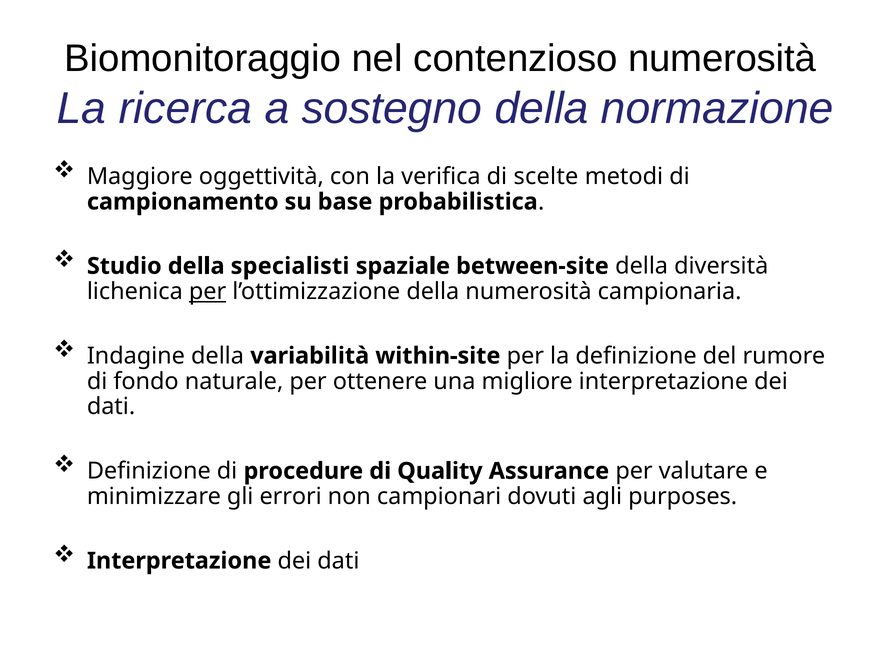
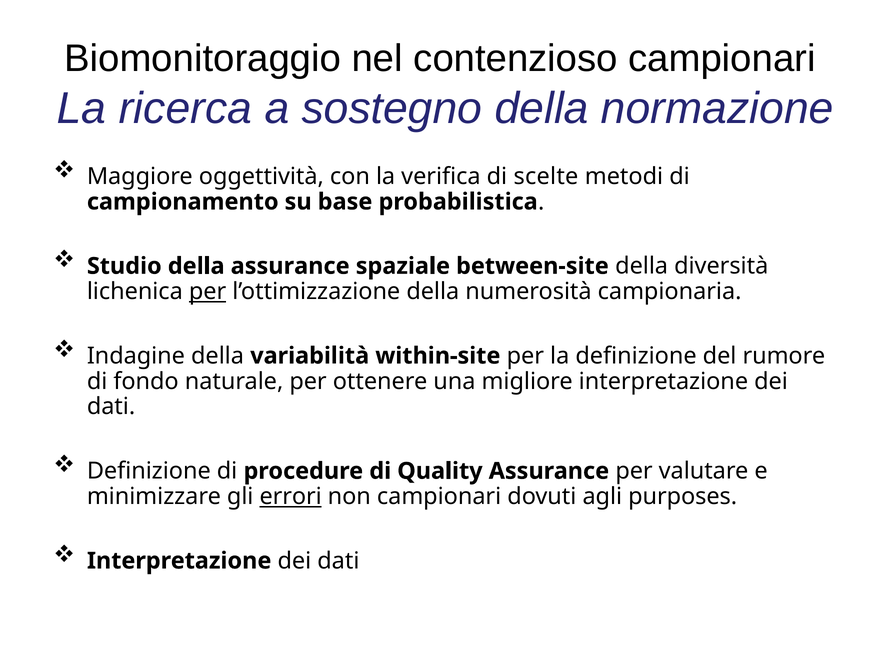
contenzioso numerosità: numerosità -> campionari
della specialisti: specialisti -> assurance
errori underline: none -> present
